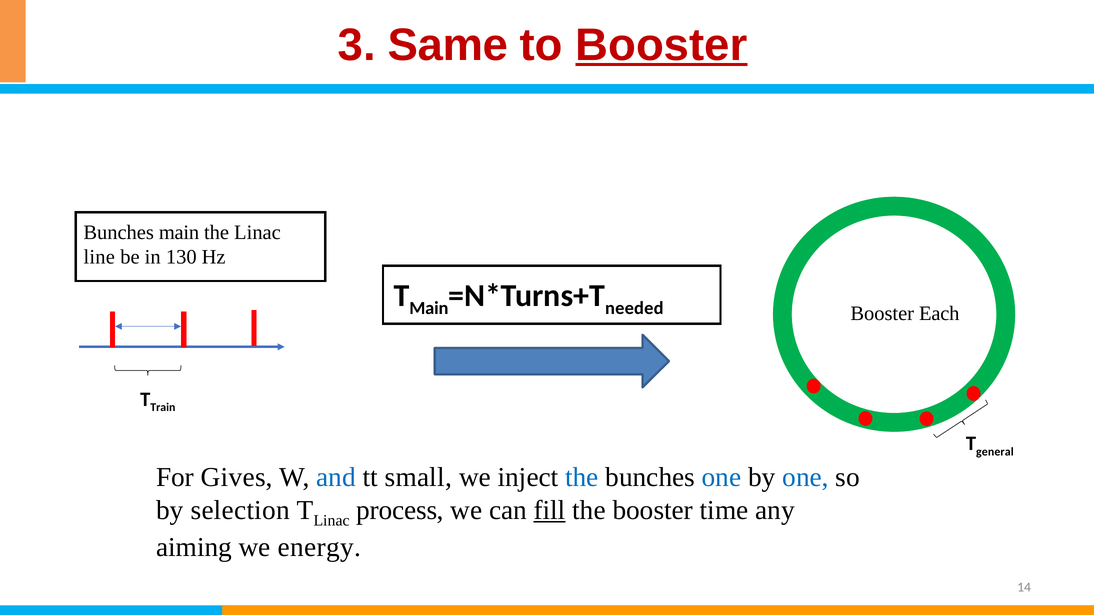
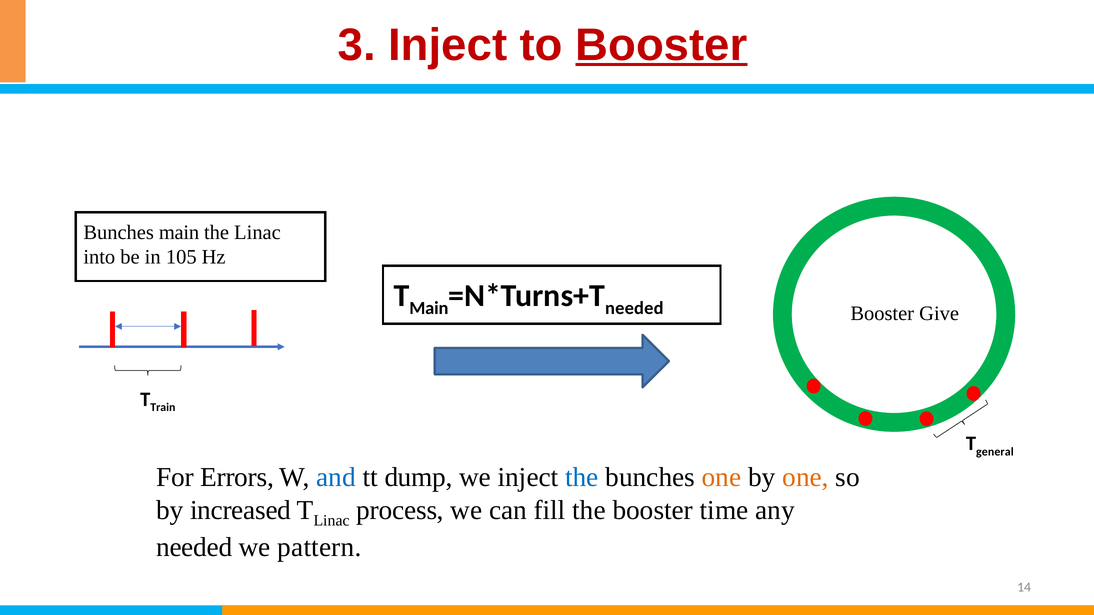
3 Same: Same -> Inject
line: line -> into
130: 130 -> 105
Each: Each -> Give
Gives: Gives -> Errors
small: small -> dump
one at (722, 477) colour: blue -> orange
one at (806, 477) colour: blue -> orange
selection: selection -> increased
fill underline: present -> none
aiming at (194, 548): aiming -> needed
energy: energy -> pattern
